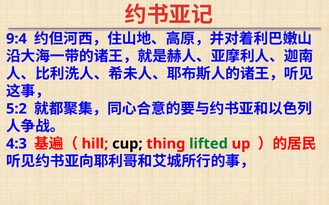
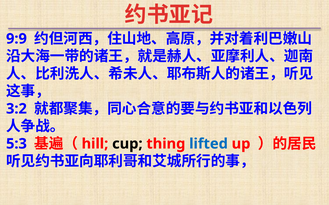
9:4: 9:4 -> 9:9
5:2: 5:2 -> 3:2
4:3: 4:3 -> 5:3
lifted colour: green -> blue
